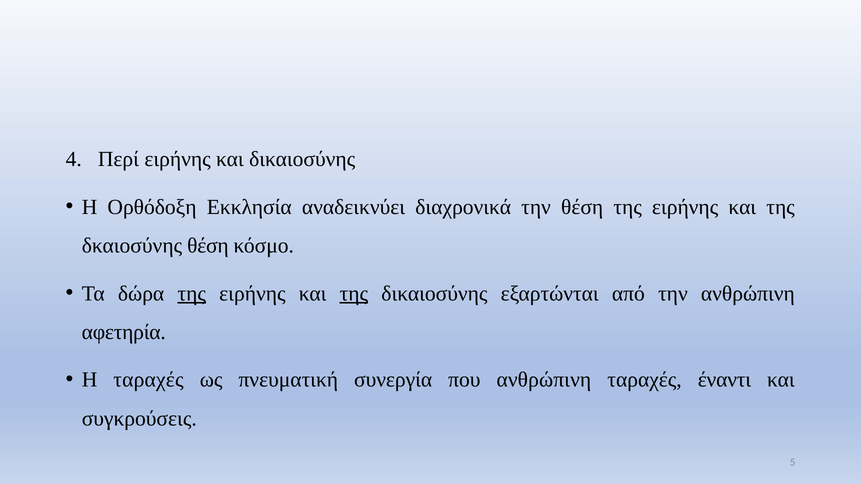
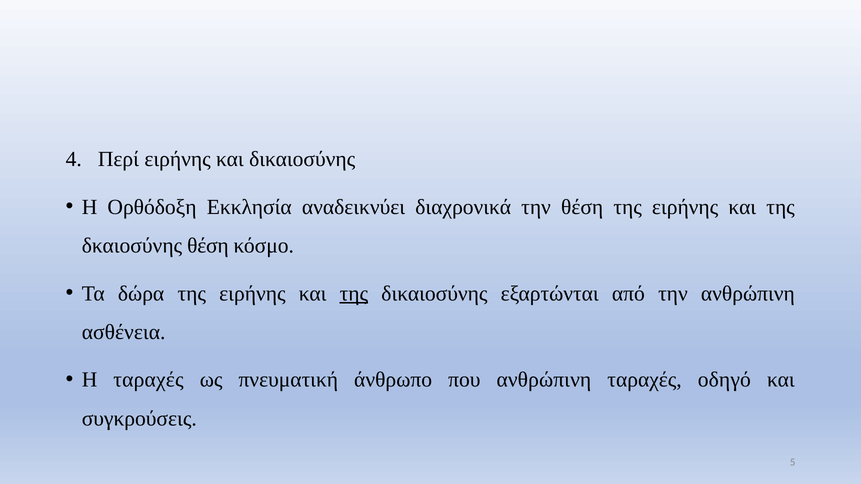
της at (192, 294) underline: present -> none
αφετηρία: αφετηρία -> ασθένεια
συνεργία: συνεργία -> άνθρωπο
έναντι: έναντι -> οδηγό
